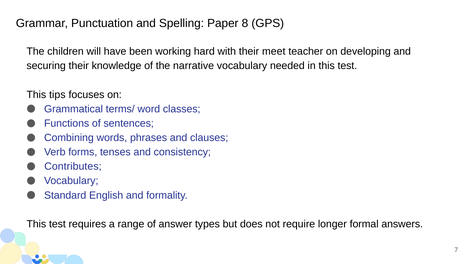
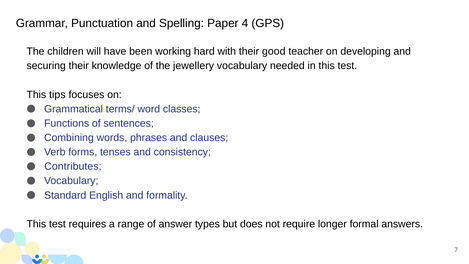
8: 8 -> 4
meet: meet -> good
narrative: narrative -> jewellery
